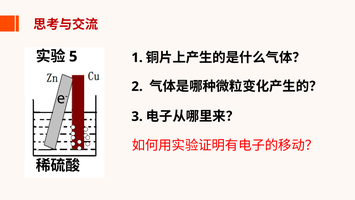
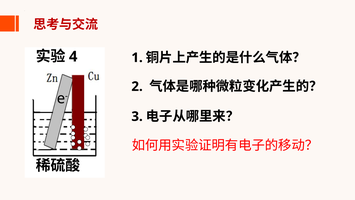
5: 5 -> 4
